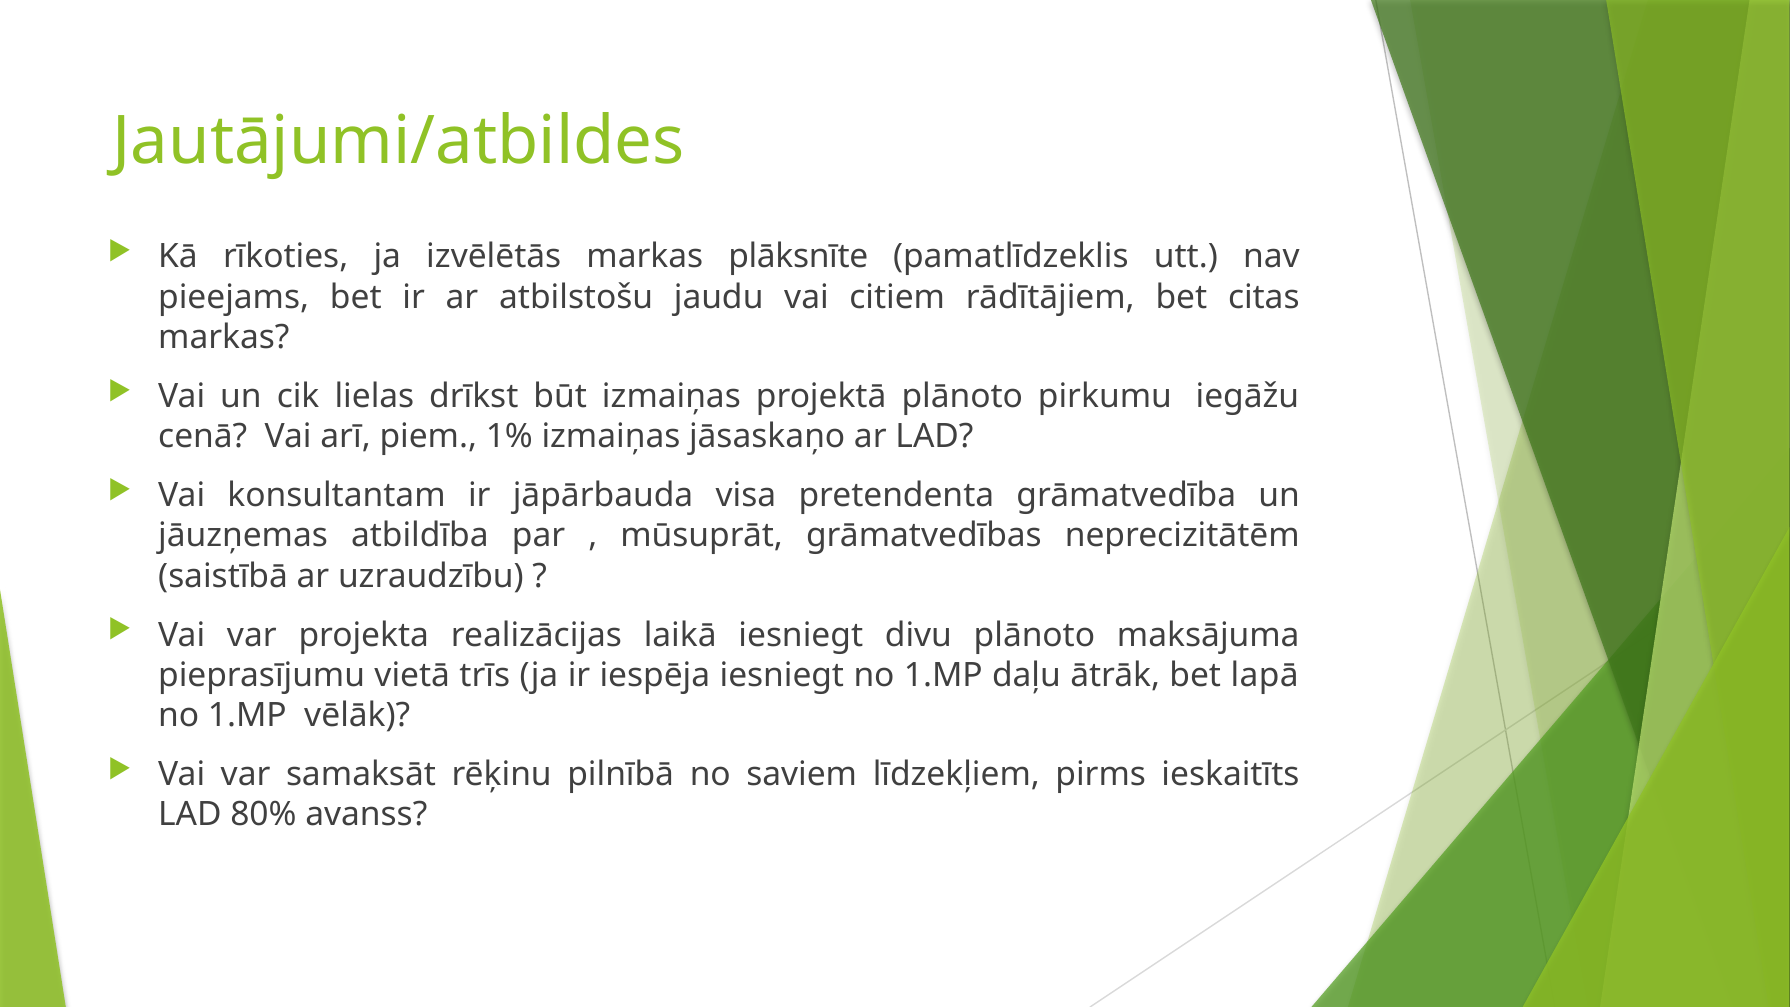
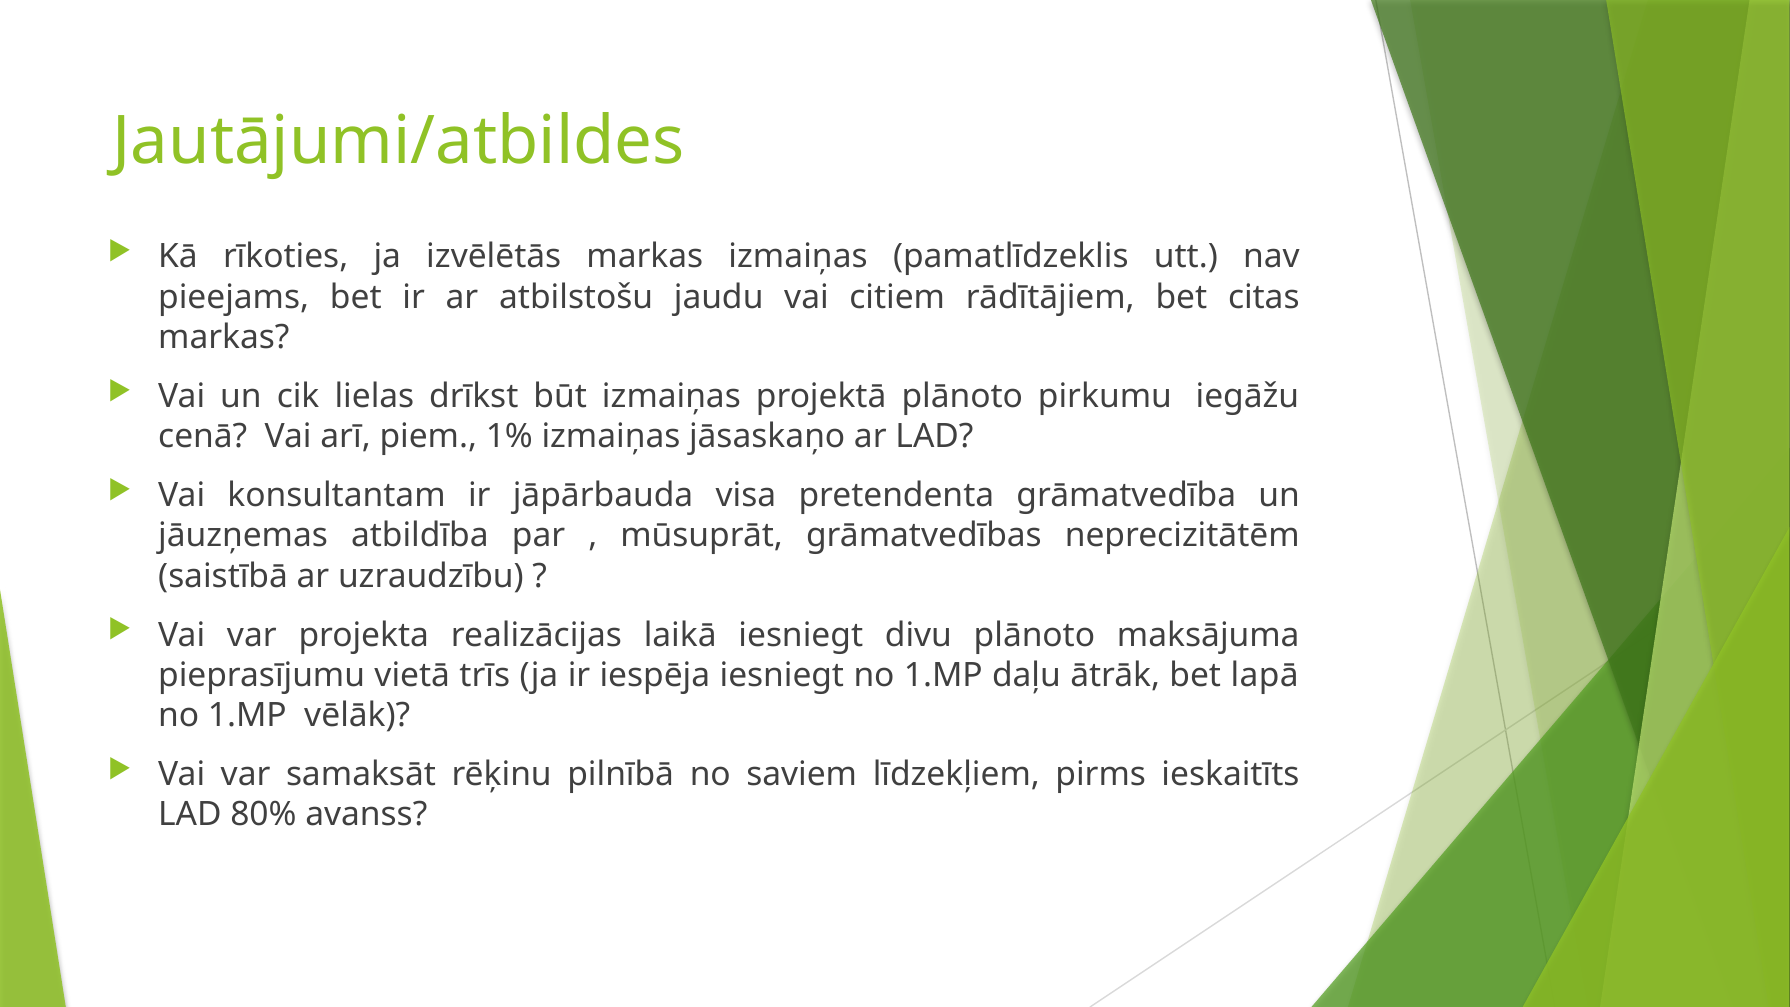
markas plāksnīte: plāksnīte -> izmaiņas
